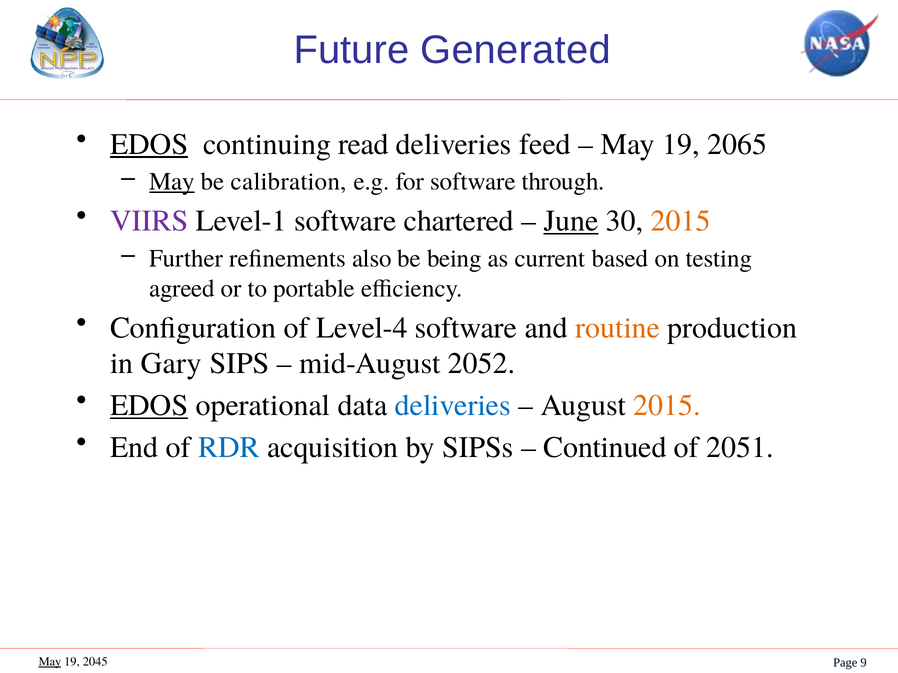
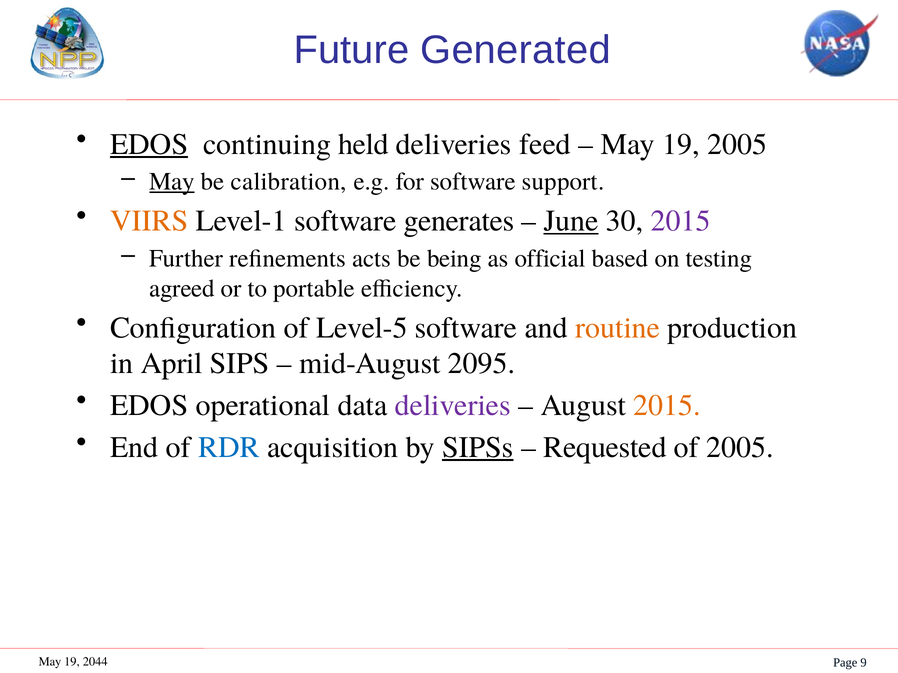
read: read -> held
19 2065: 2065 -> 2005
through: through -> support
VIIRS colour: purple -> orange
chartered: chartered -> generates
2015 at (681, 221) colour: orange -> purple
also: also -> acts
current: current -> official
Level-4: Level-4 -> Level-5
Gary: Gary -> April
2052: 2052 -> 2095
EDOS at (149, 406) underline: present -> none
deliveries at (453, 406) colour: blue -> purple
SIPSs underline: none -> present
Continued: Continued -> Requested
of 2051: 2051 -> 2005
May at (50, 662) underline: present -> none
2045: 2045 -> 2044
